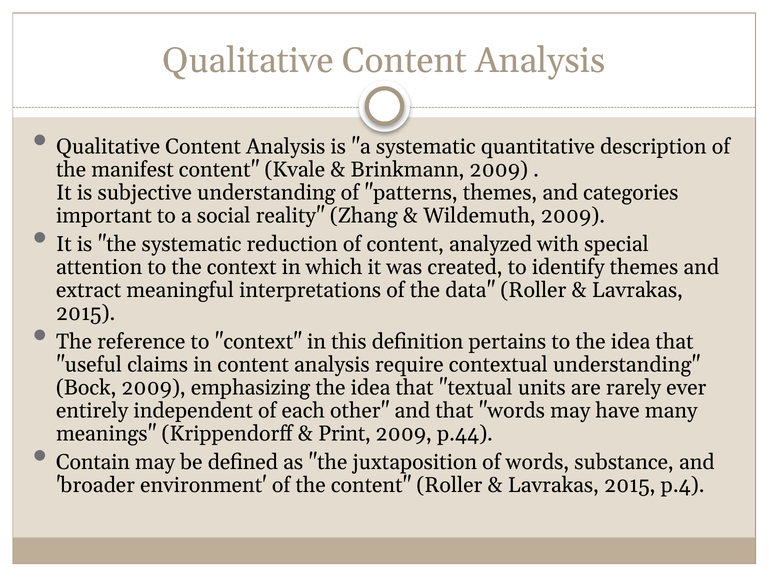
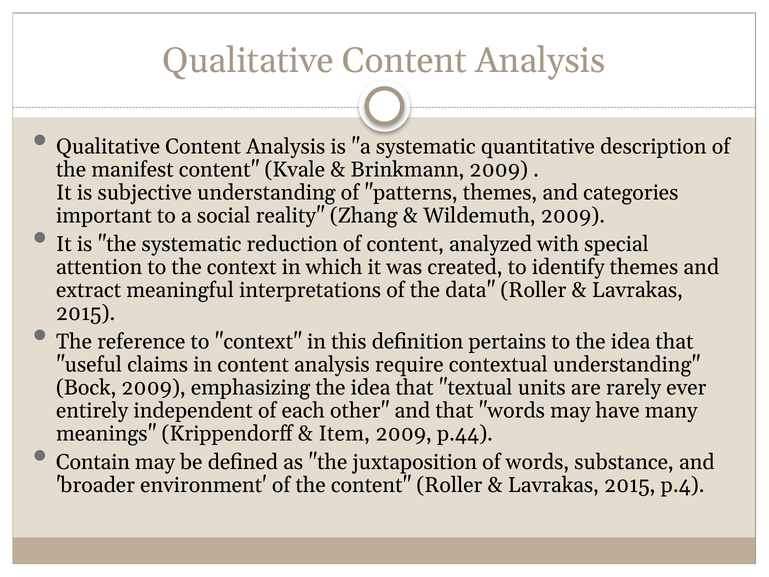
Print: Print -> Item
